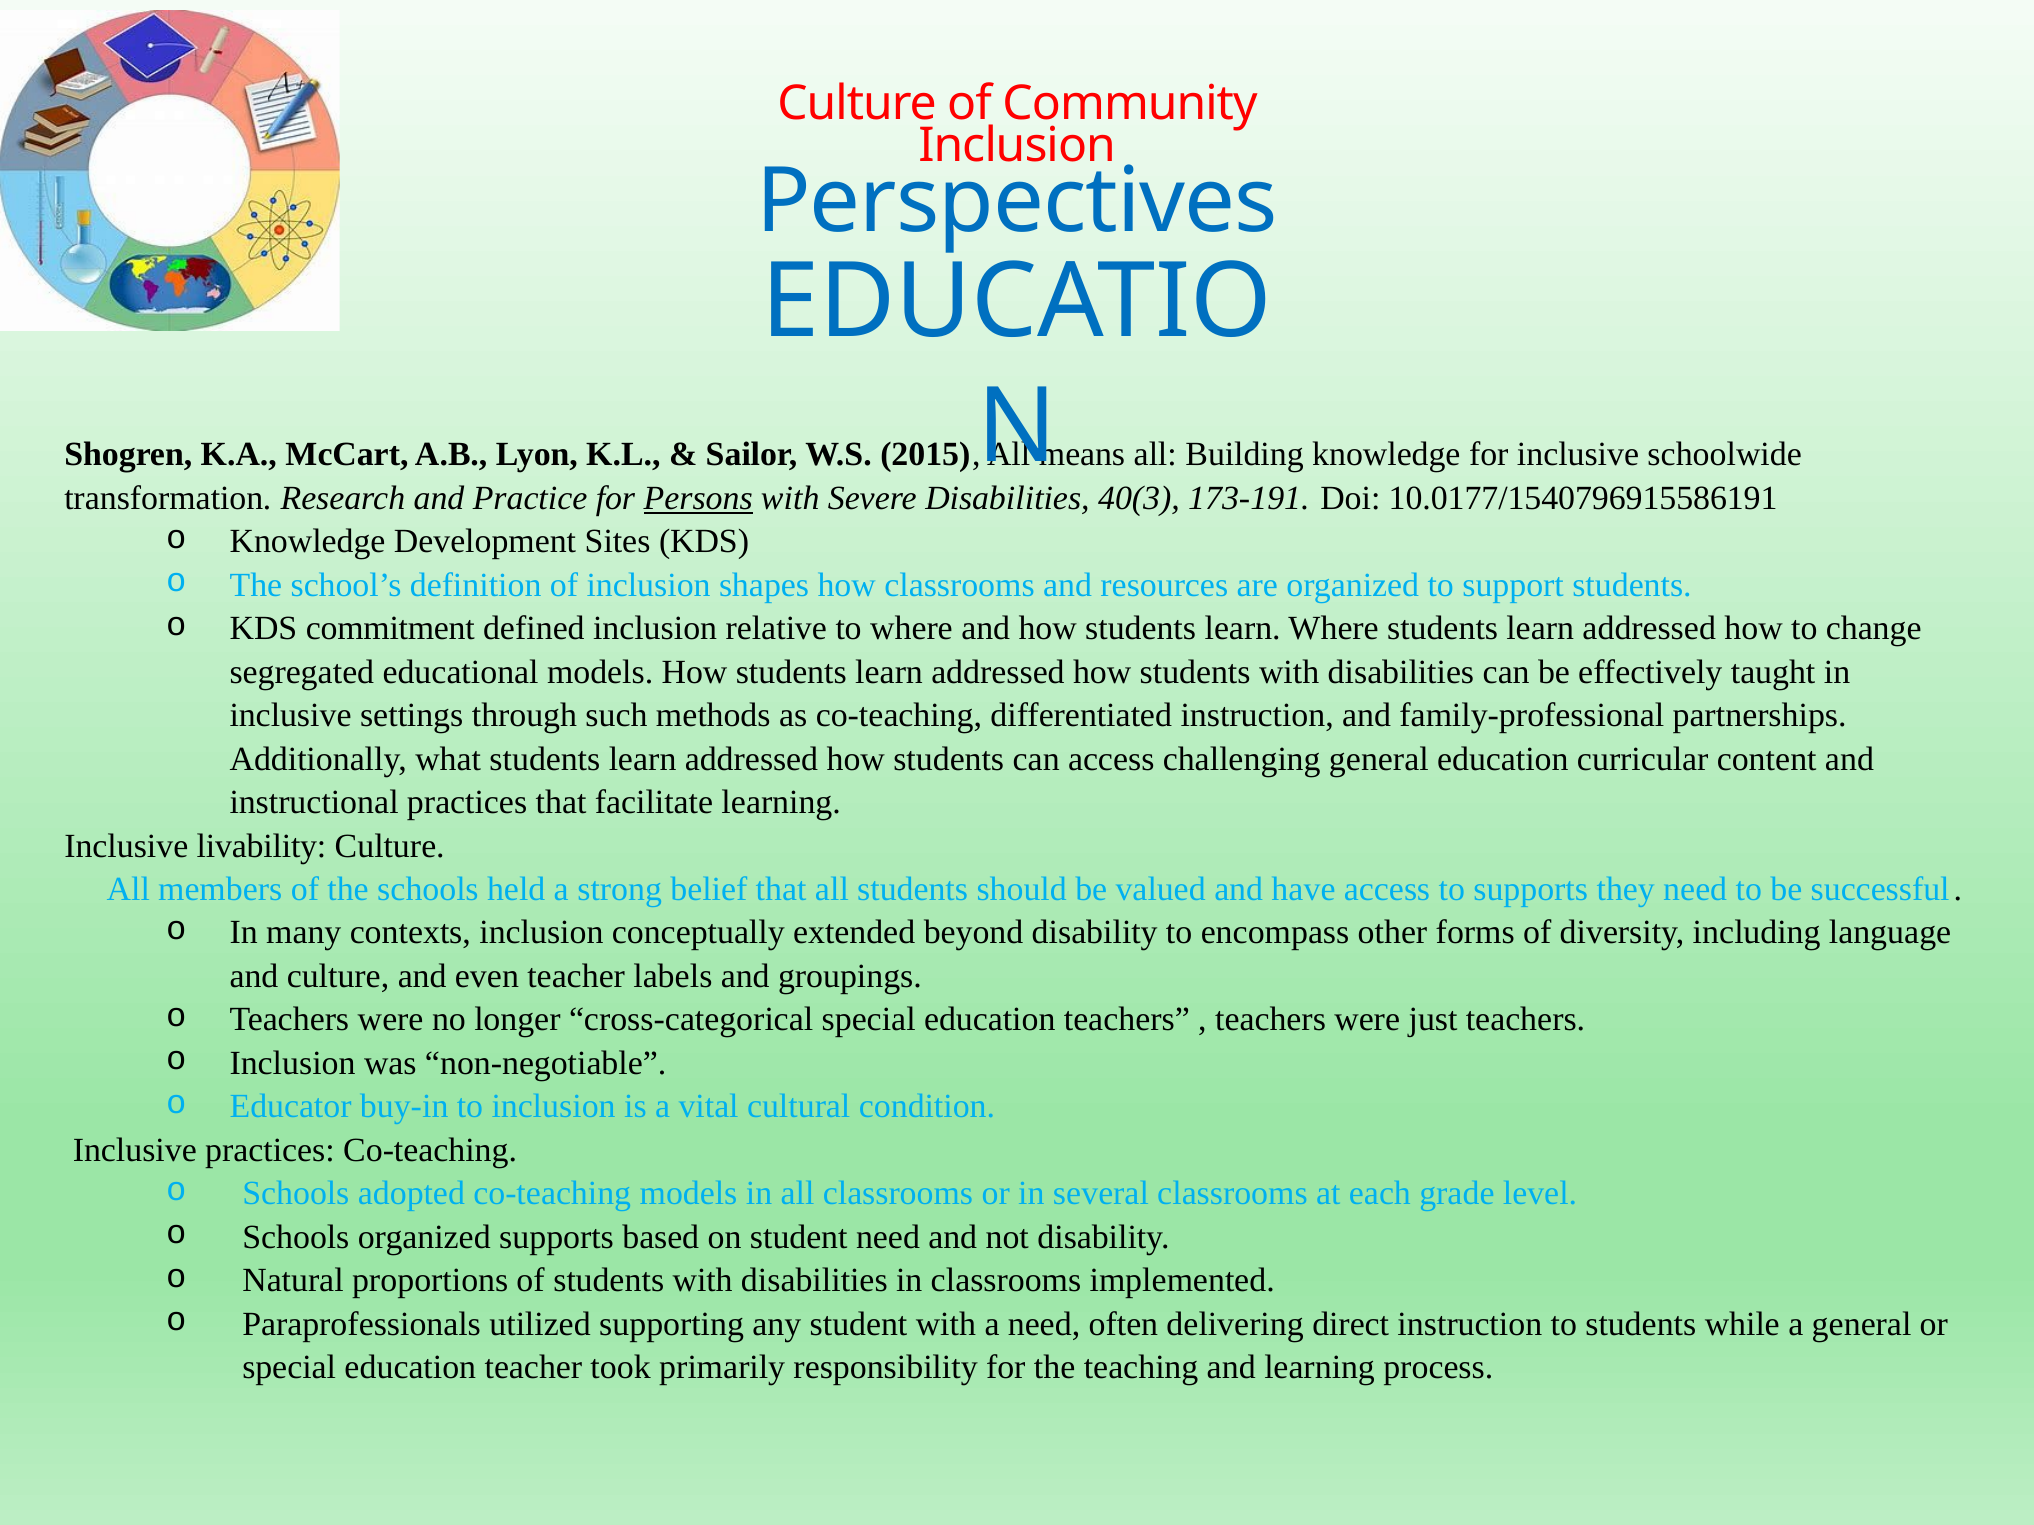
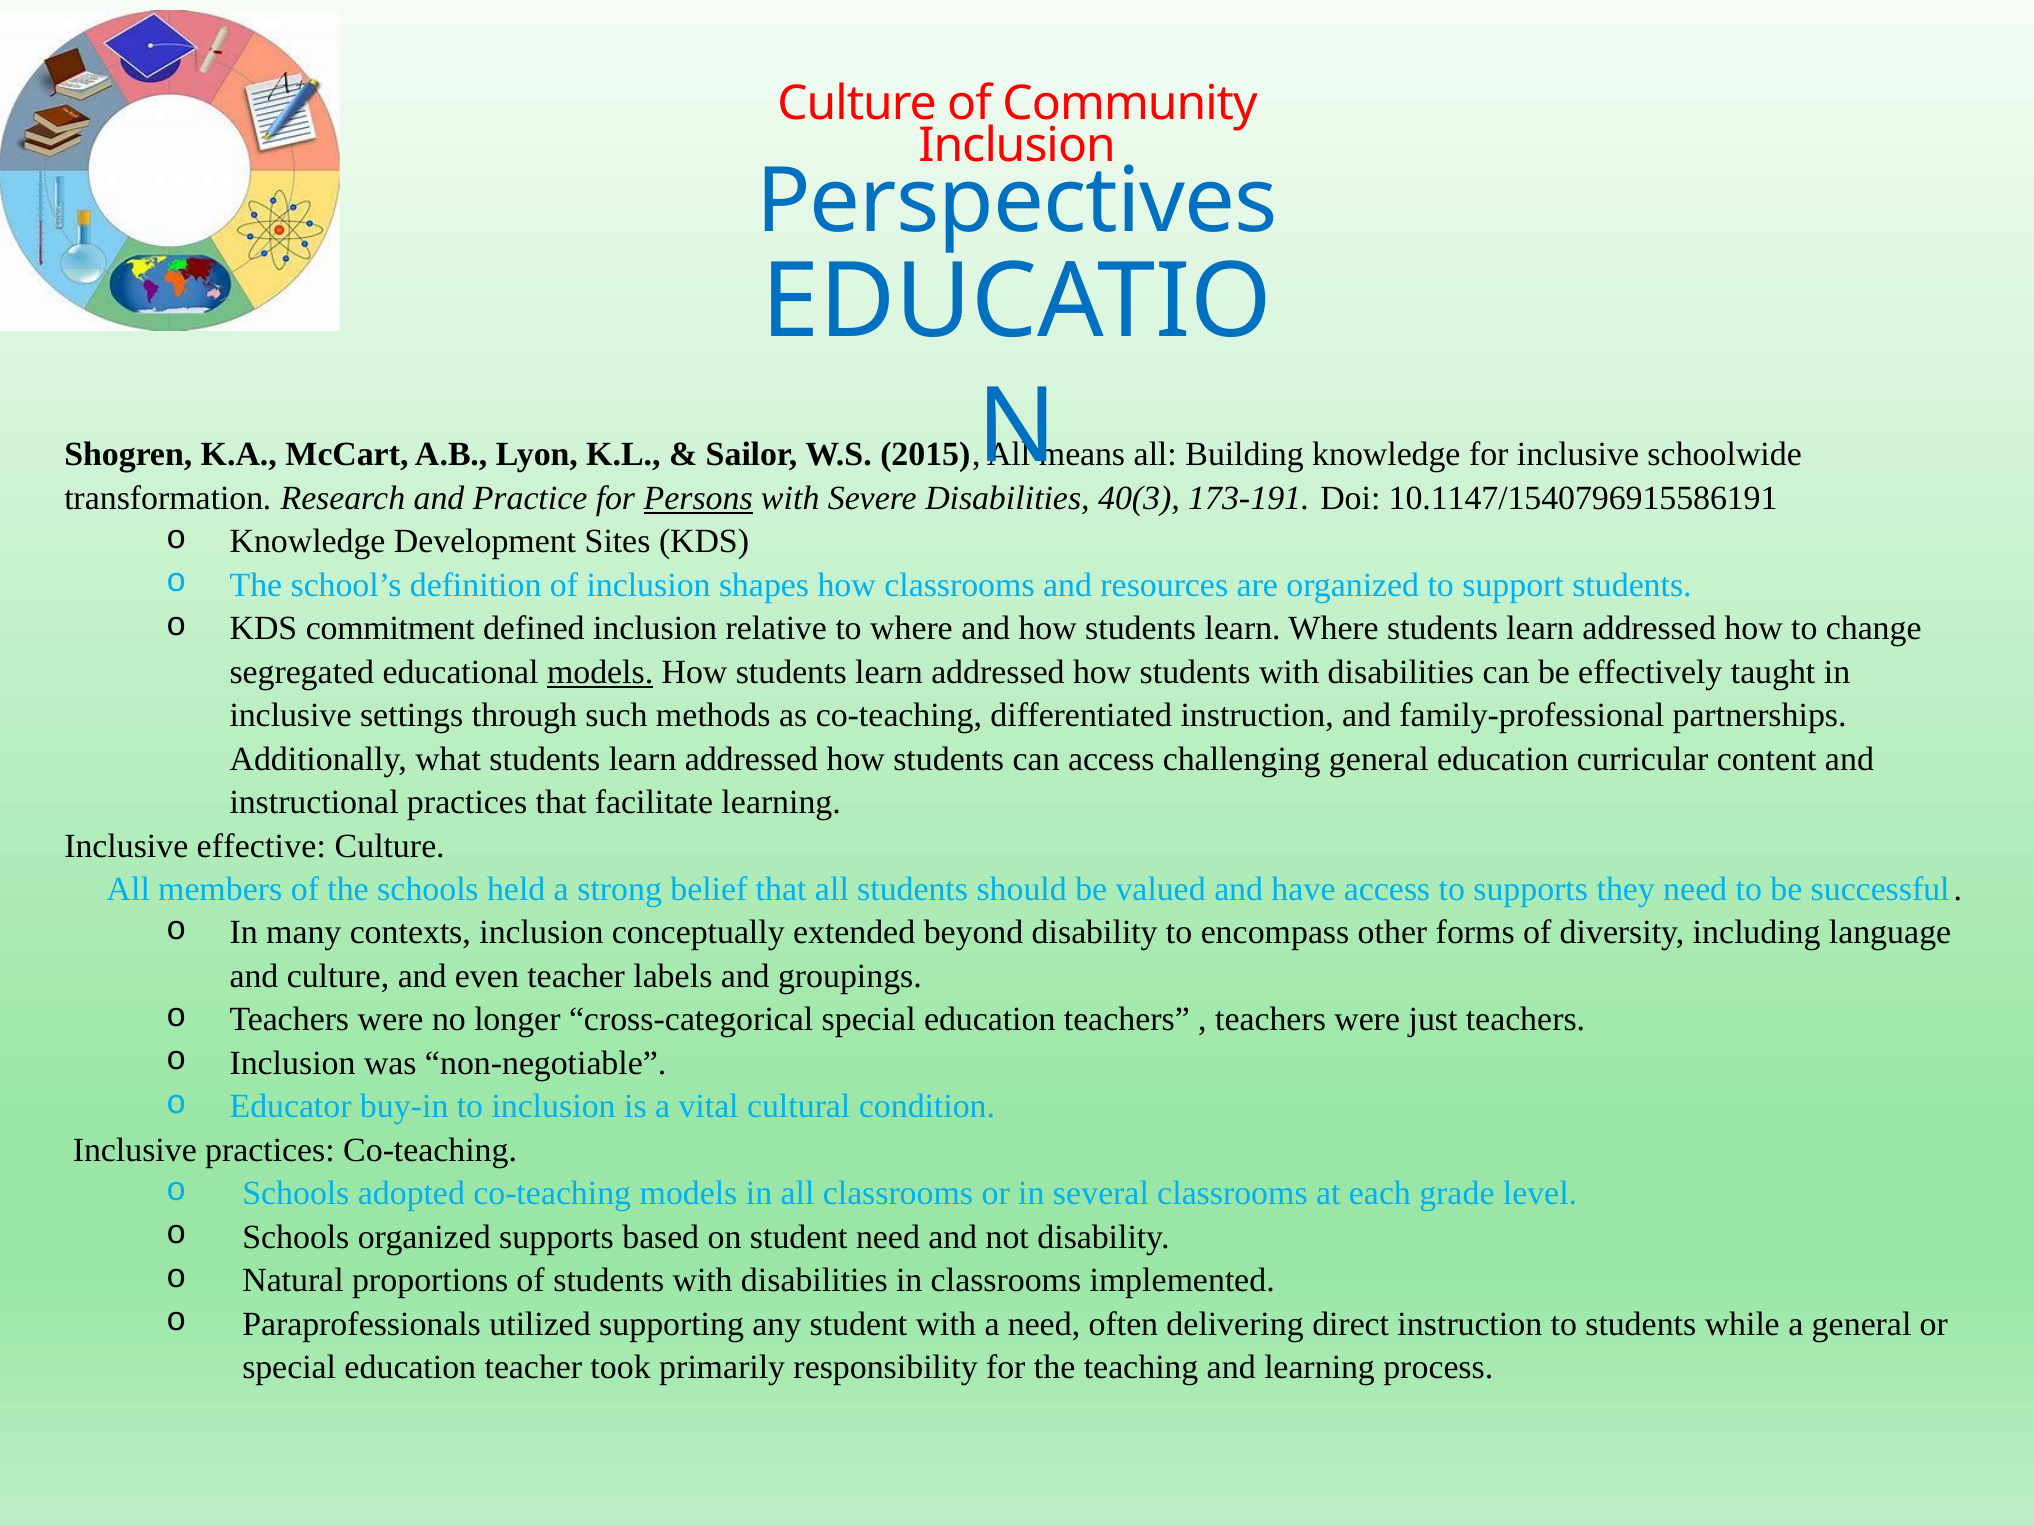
10.0177/1540796915586191: 10.0177/1540796915586191 -> 10.1147/1540796915586191
models at (600, 672) underline: none -> present
livability: livability -> effective
